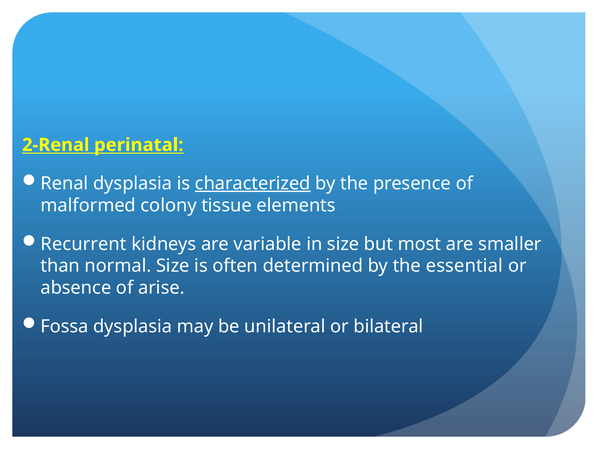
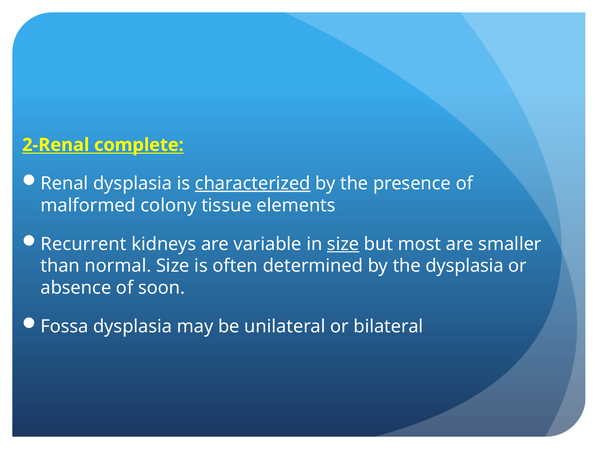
perinatal: perinatal -> complete
size at (343, 244) underline: none -> present
the essential: essential -> dysplasia
arise: arise -> soon
